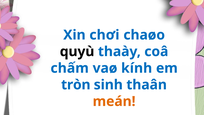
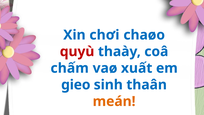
quyù colour: black -> red
kính: kính -> xuất
tròn: tròn -> gieo
